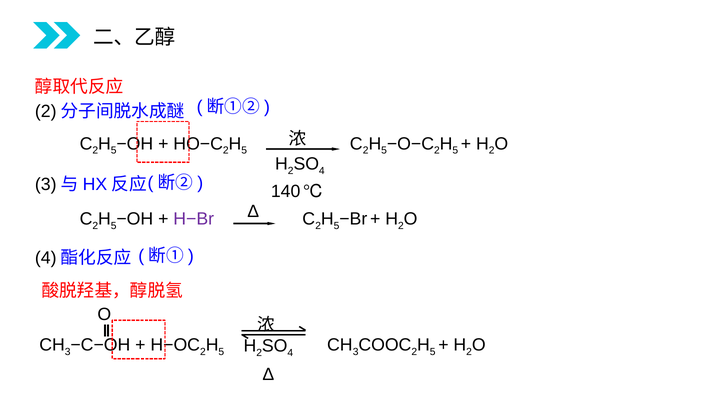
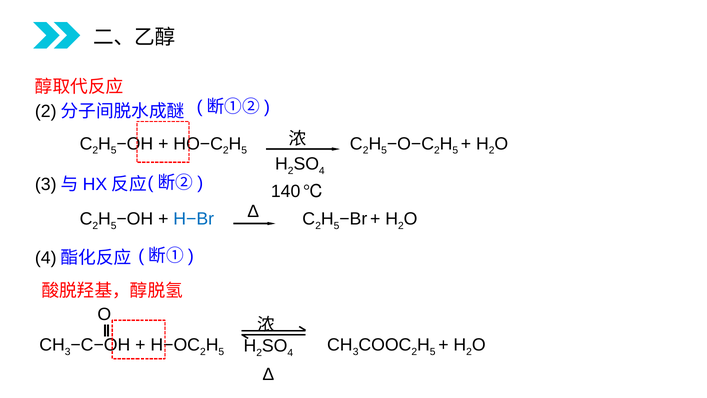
H−Br colour: purple -> blue
